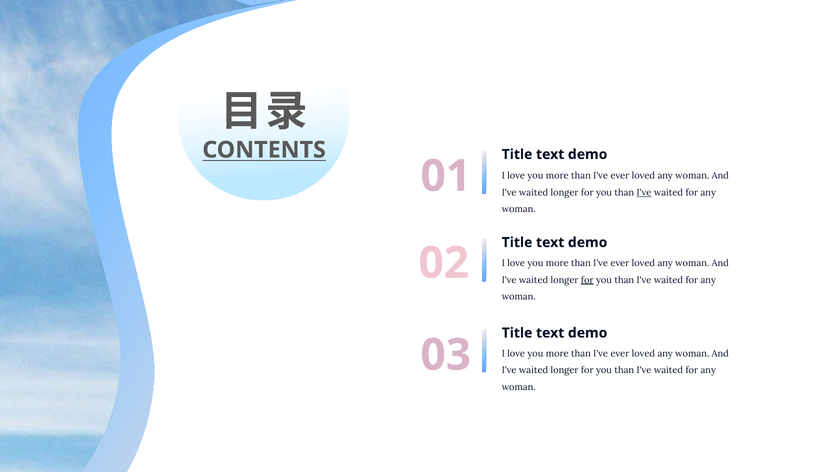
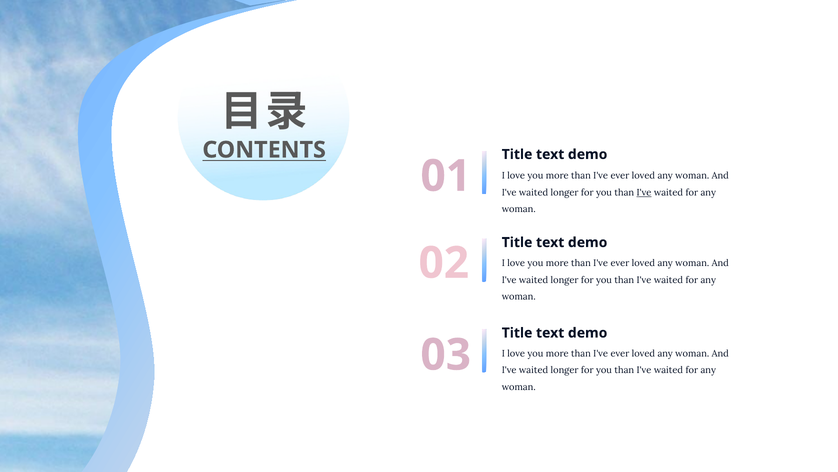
for at (587, 280) underline: present -> none
